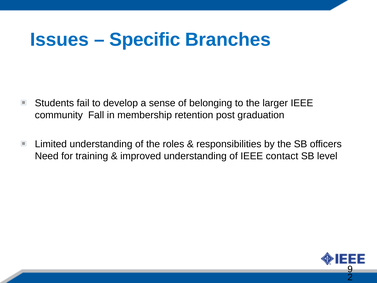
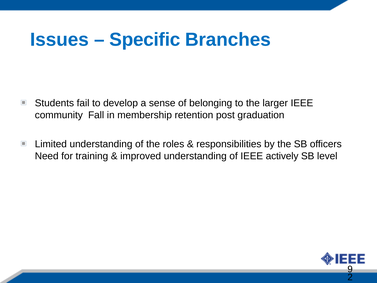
contact: contact -> actively
